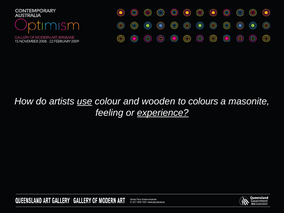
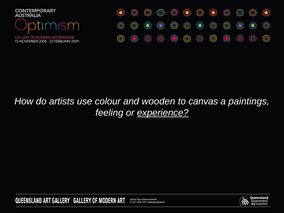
use underline: present -> none
colours: colours -> canvas
masonite: masonite -> paintings
